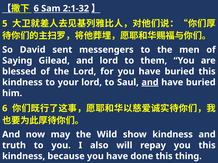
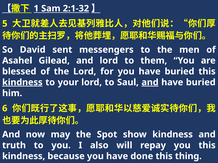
6 at (36, 8): 6 -> 1
Saying: Saying -> Asahel
kindness at (22, 83) underline: none -> present
Wild: Wild -> Spot
